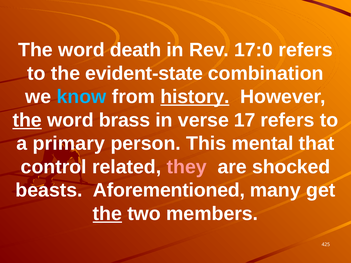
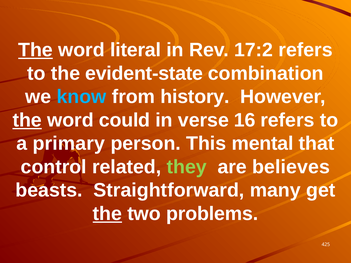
The at (35, 50) underline: none -> present
death: death -> literal
17:0: 17:0 -> 17:2
history underline: present -> none
brass: brass -> could
17: 17 -> 16
they colour: pink -> light green
shocked: shocked -> believes
Aforementioned: Aforementioned -> Straightforward
members: members -> problems
